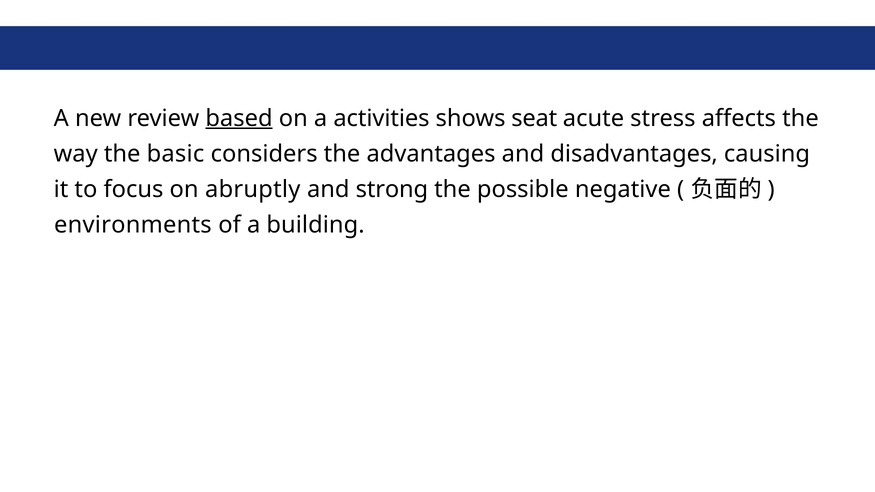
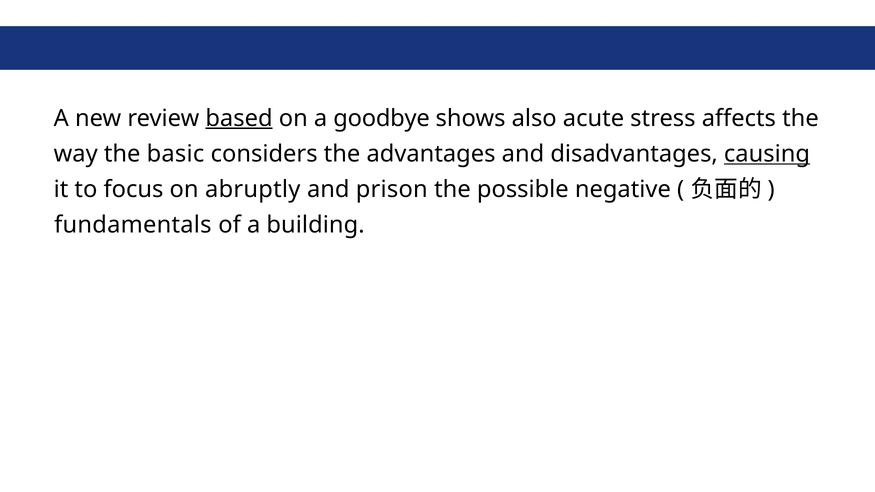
activities: activities -> goodbye
seat: seat -> also
causing underline: none -> present
strong: strong -> prison
environments: environments -> fundamentals
